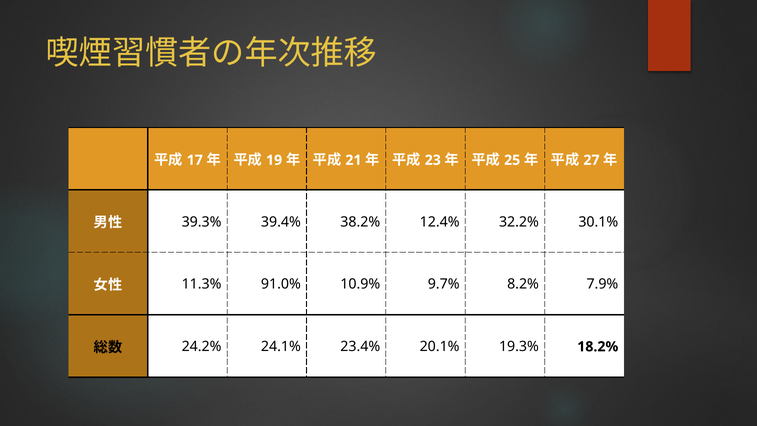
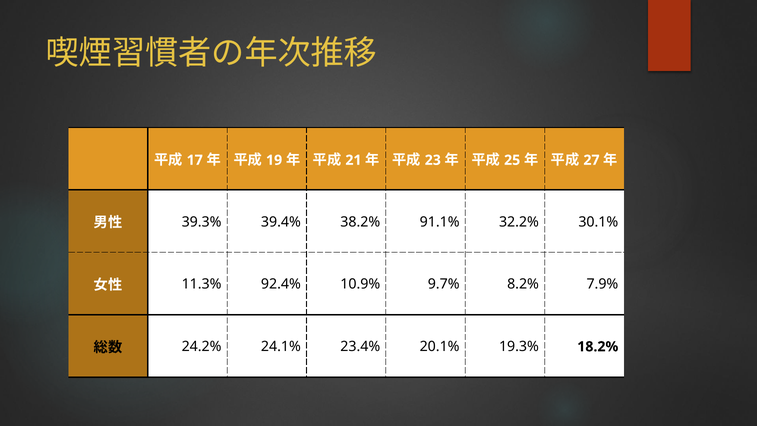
12.4%: 12.4% -> 91.1%
91.0%: 91.0% -> 92.4%
